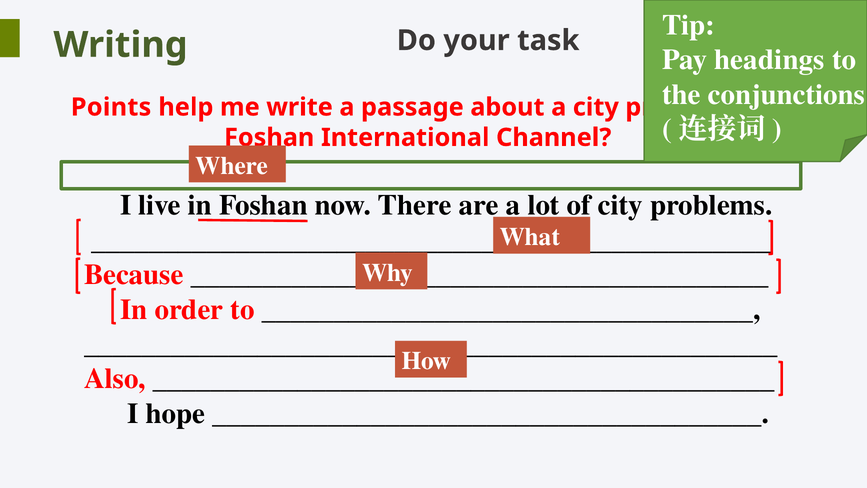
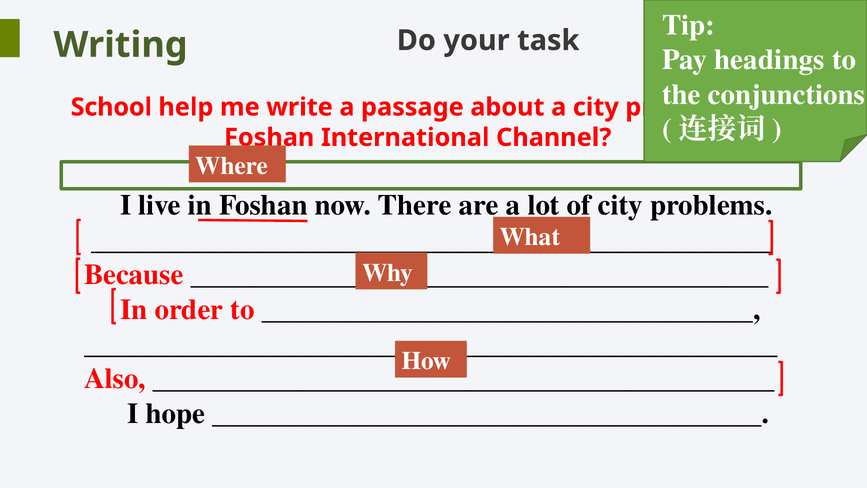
Points: Points -> School
